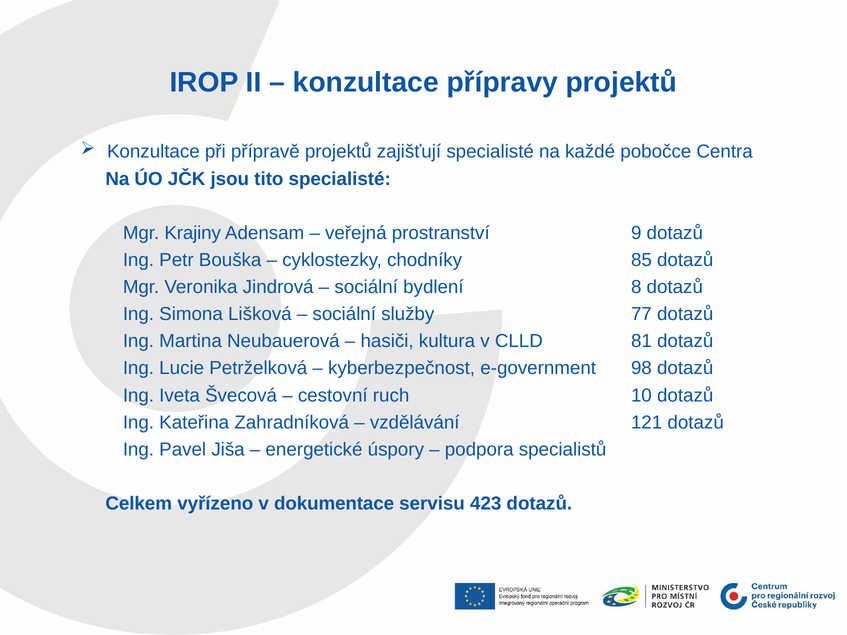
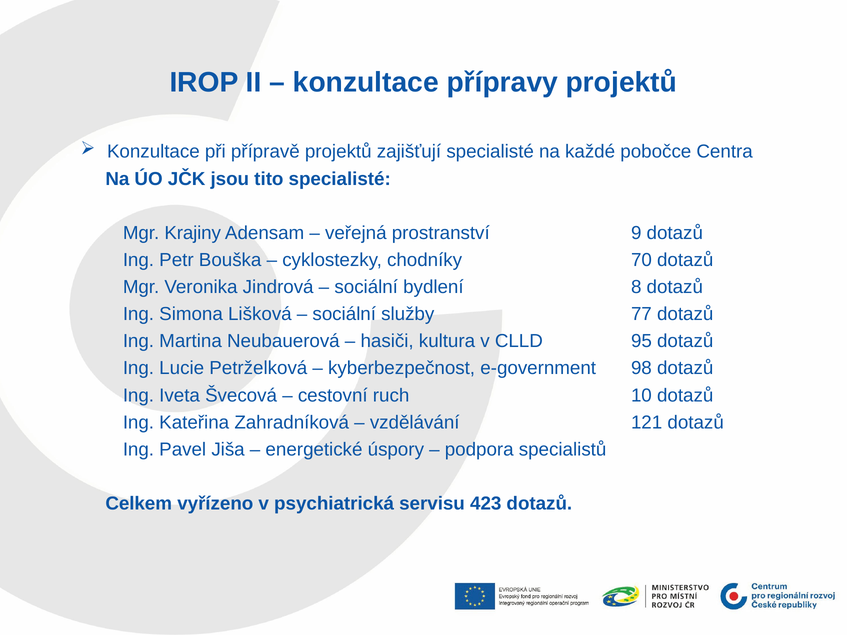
85: 85 -> 70
81: 81 -> 95
dokumentace: dokumentace -> psychiatrická
